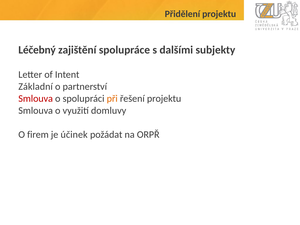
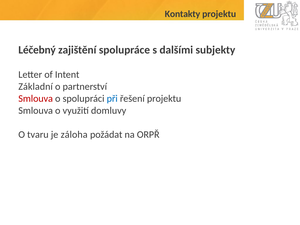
Přidělení: Přidělení -> Kontakty
při colour: orange -> blue
firem: firem -> tvaru
účinek: účinek -> záloha
